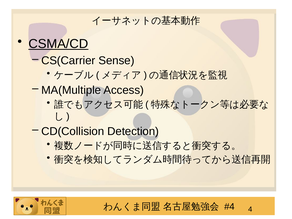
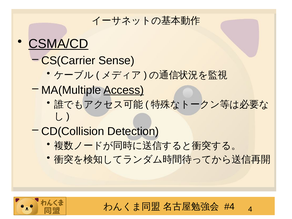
Access underline: none -> present
